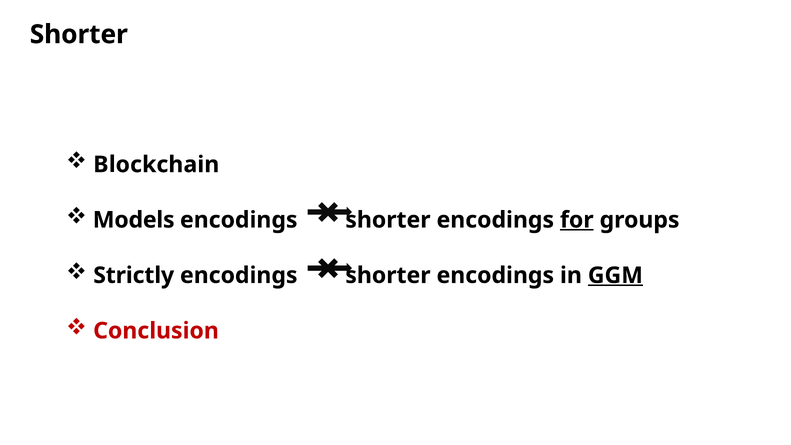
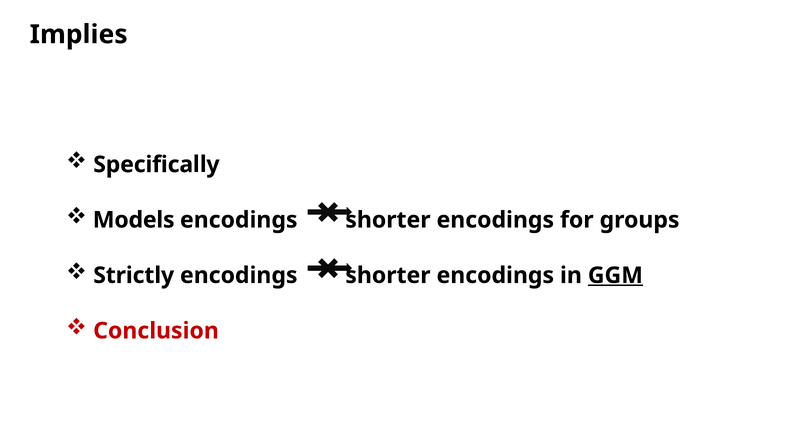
Shorter at (79, 34): Shorter -> Implies
Blockchain: Blockchain -> Specifically
for underline: present -> none
